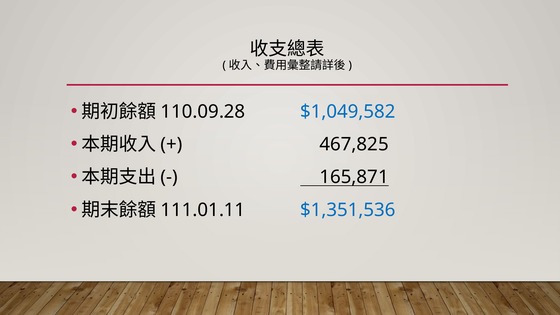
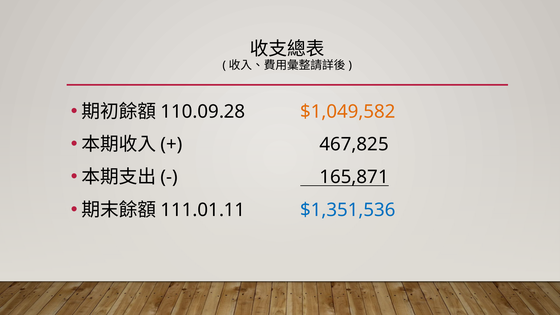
$1,049,582 colour: blue -> orange
